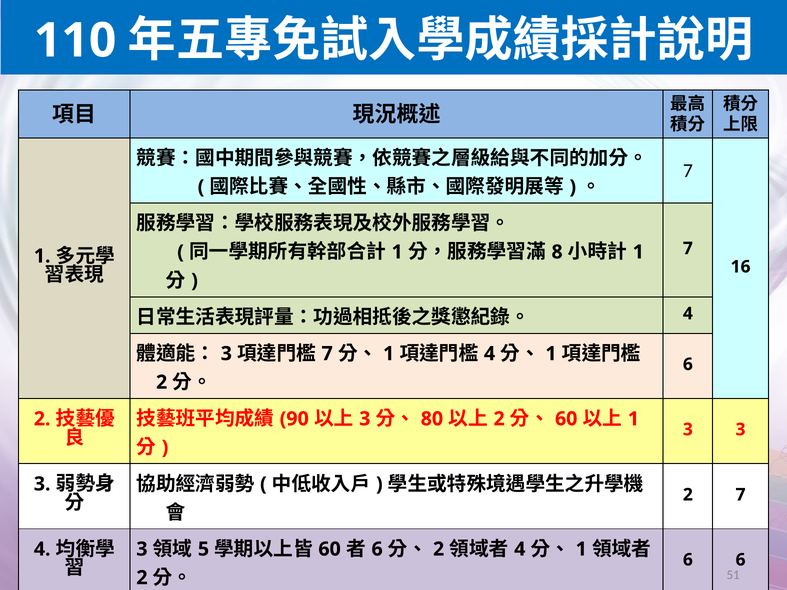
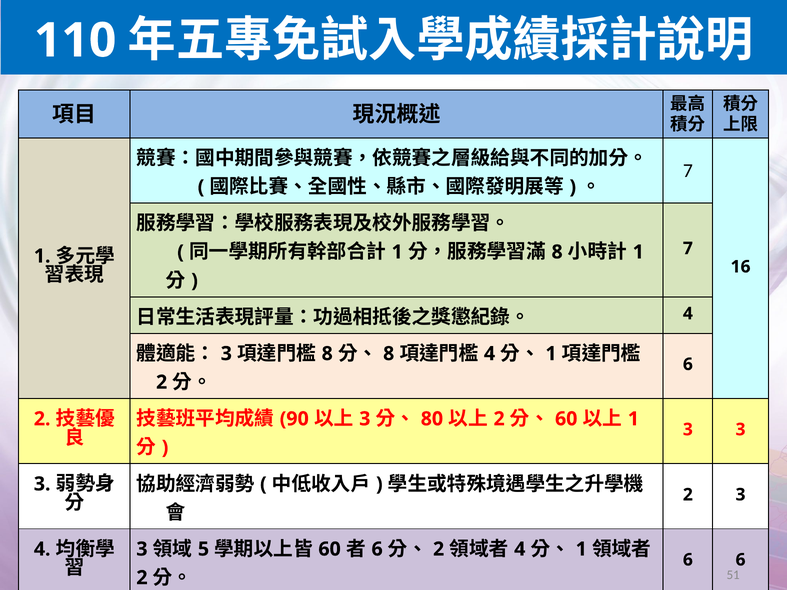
7 at (327, 354): 7 -> 8
1 at (389, 354): 1 -> 8
2 7: 7 -> 3
